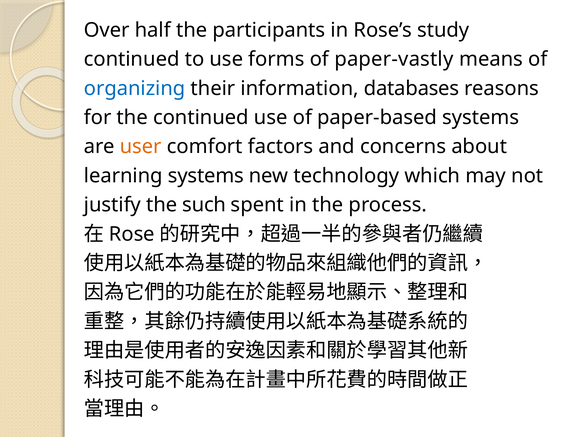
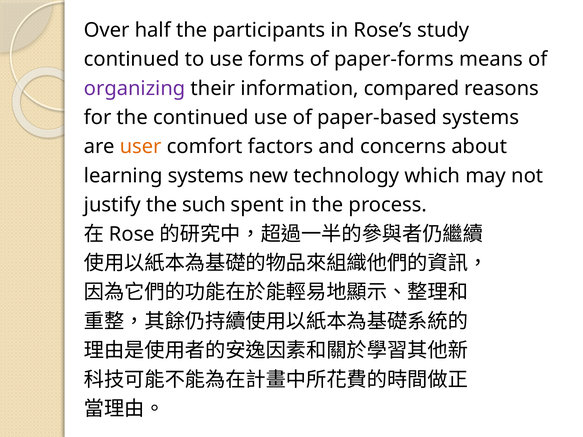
paper-vastly: paper-vastly -> paper-forms
organizing colour: blue -> purple
databases: databases -> compared
